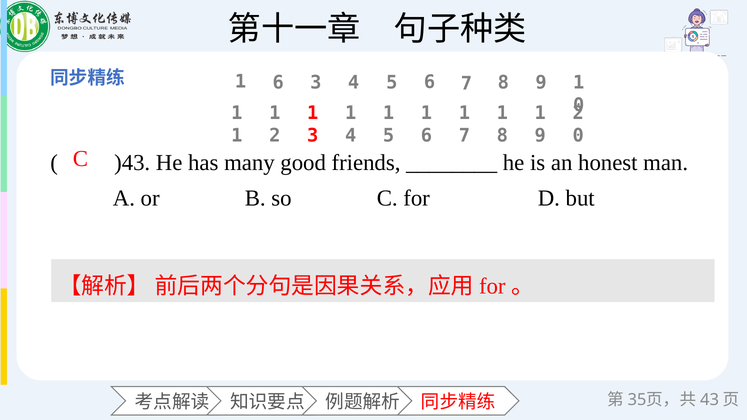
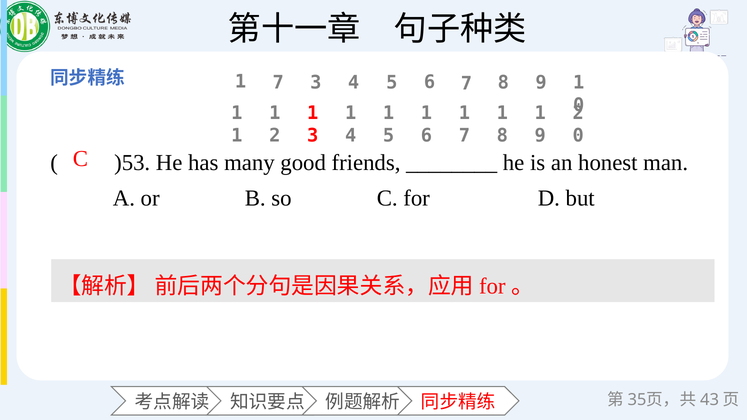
6 at (278, 83): 6 -> 7
)43: )43 -> )53
